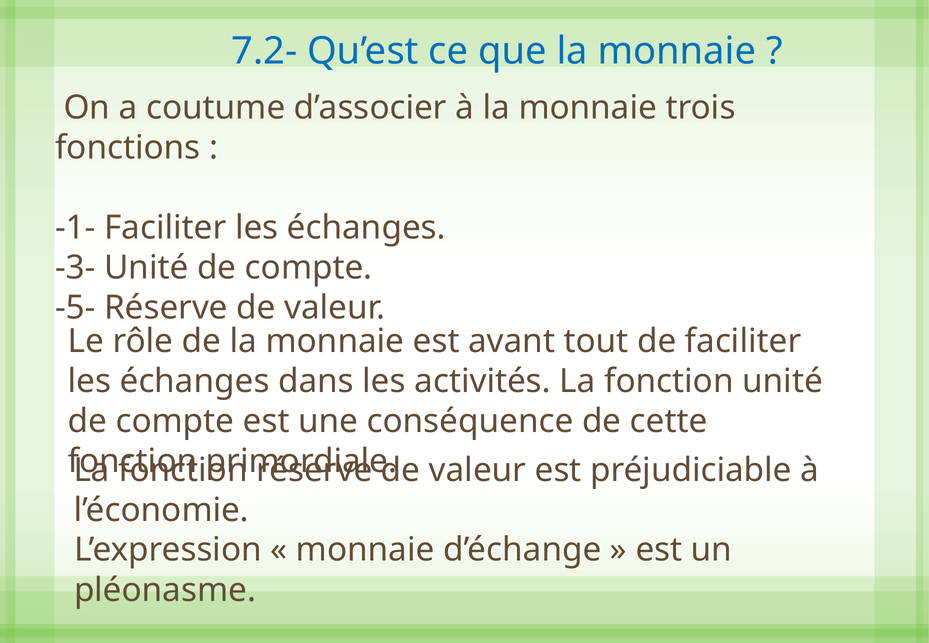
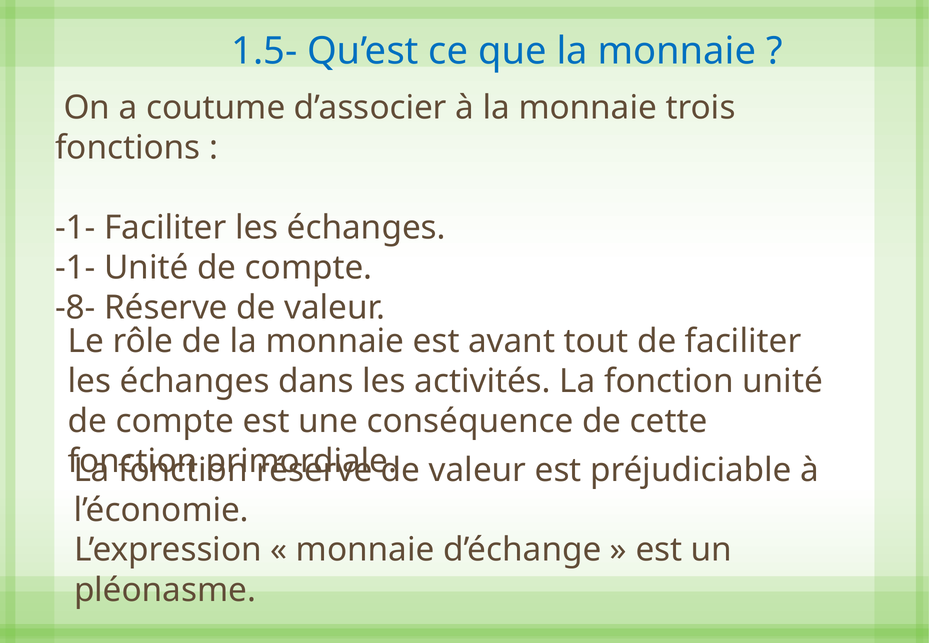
7.2-: 7.2- -> 1.5-
-3- at (75, 268): -3- -> -1-
-5-: -5- -> -8-
